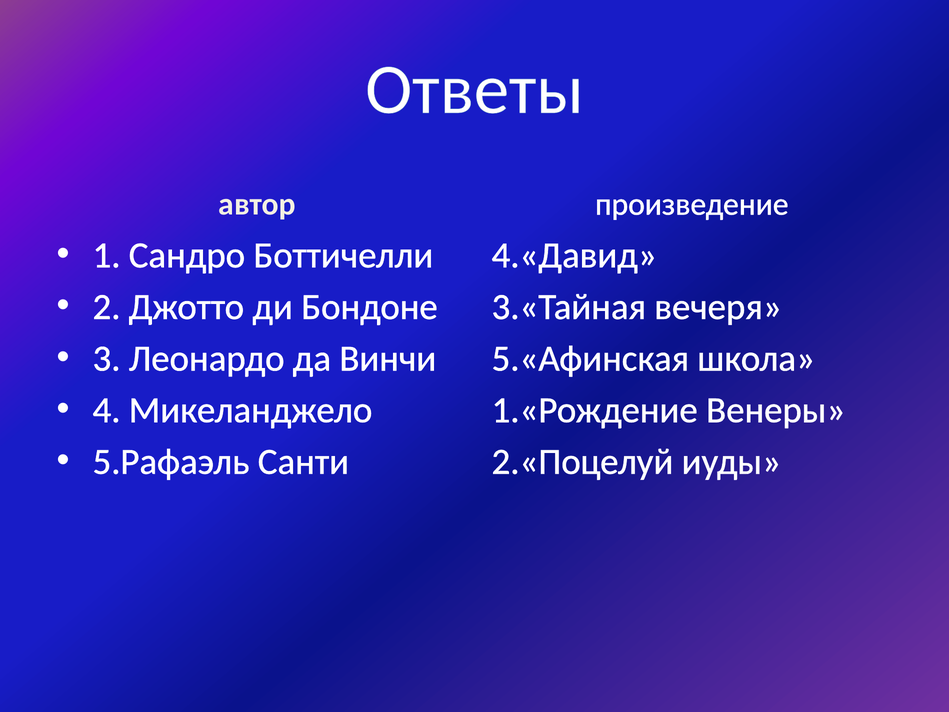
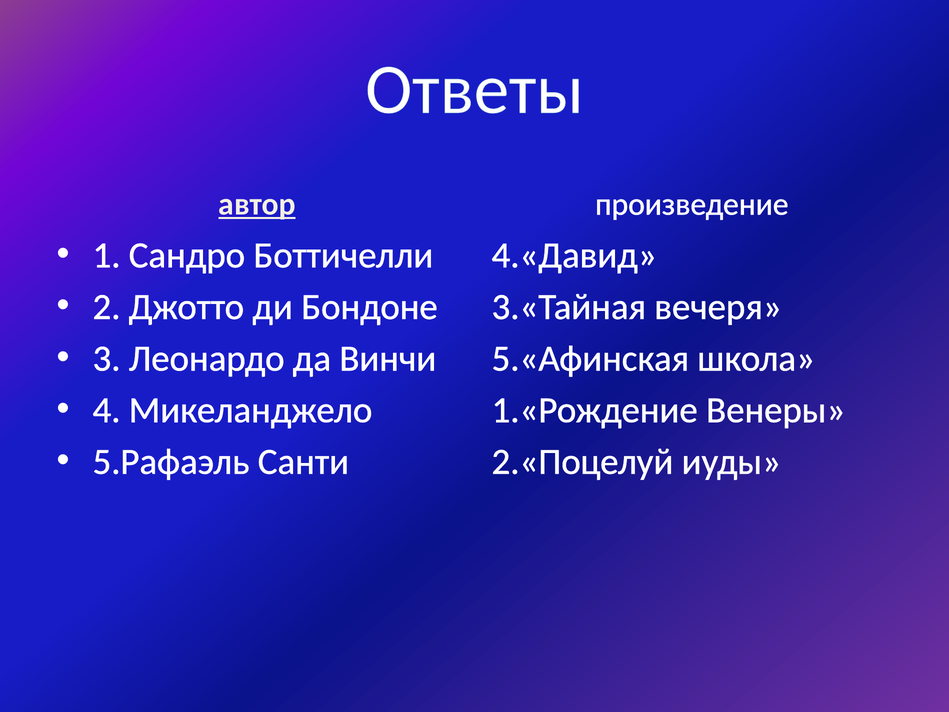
автор underline: none -> present
